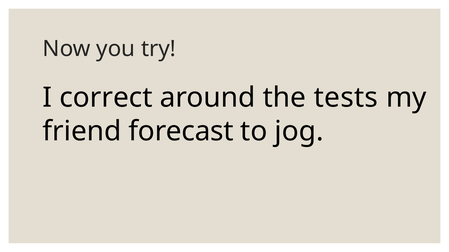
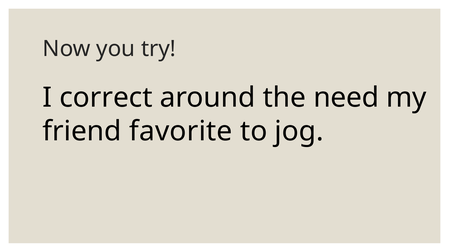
tests: tests -> need
forecast: forecast -> favorite
